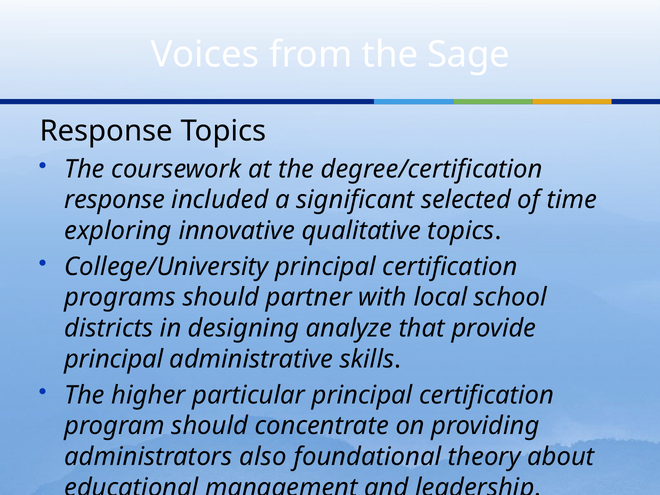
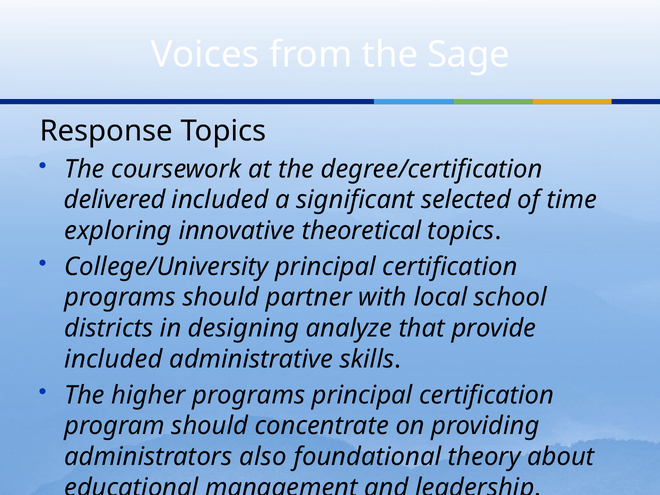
response at (115, 200): response -> delivered
qualitative: qualitative -> theoretical
principal at (114, 359): principal -> included
higher particular: particular -> programs
